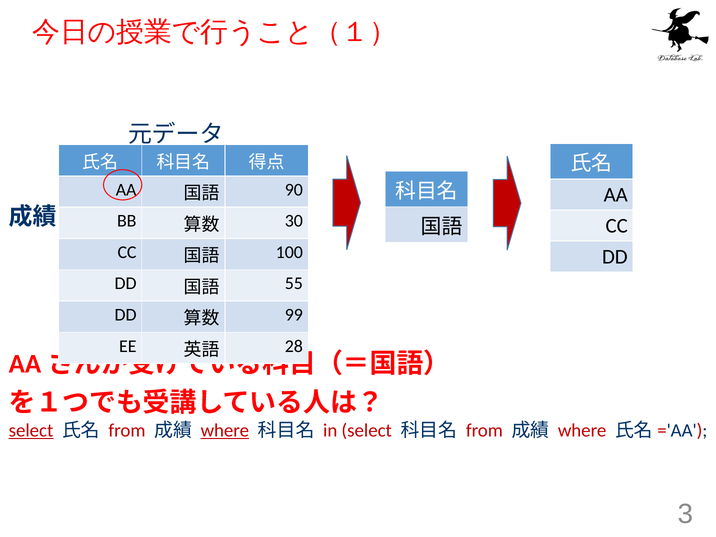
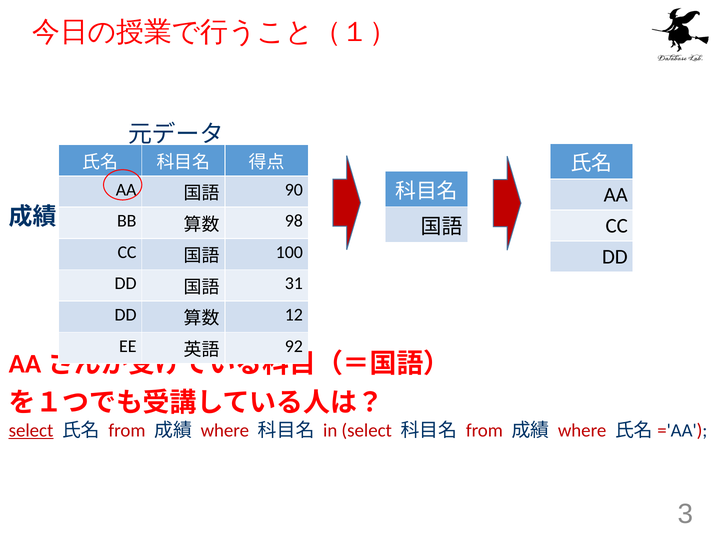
30: 30 -> 98
55: 55 -> 31
99: 99 -> 12
28: 28 -> 92
where at (225, 430) underline: present -> none
